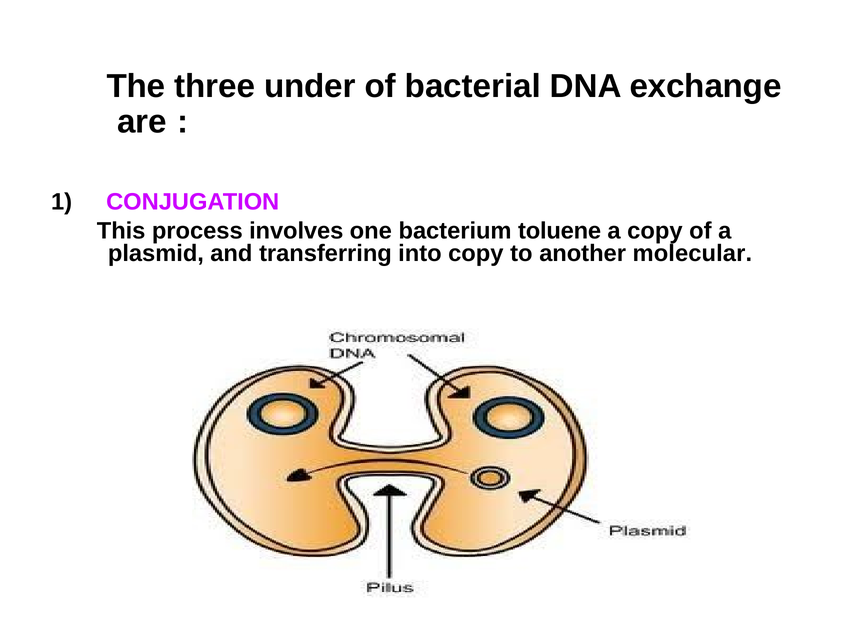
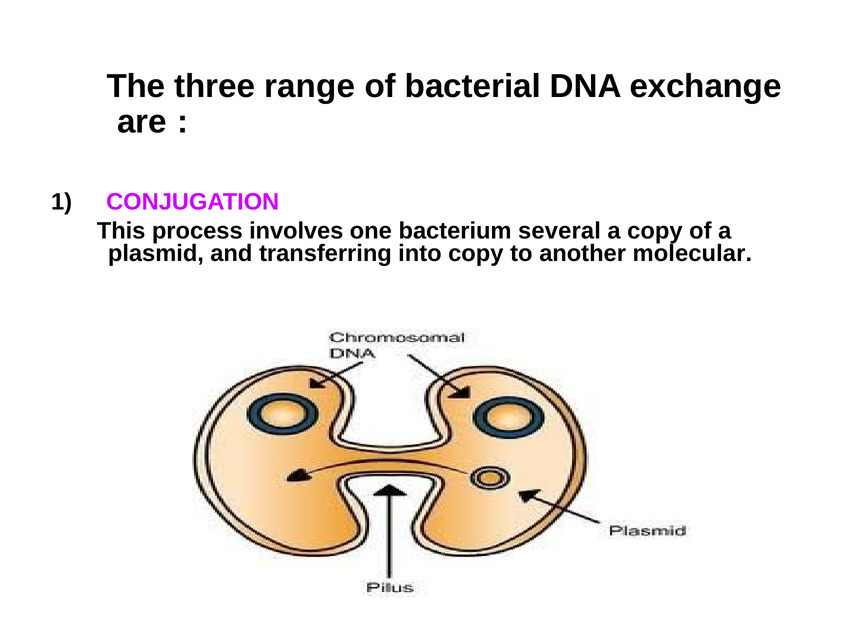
under: under -> range
toluene: toluene -> several
